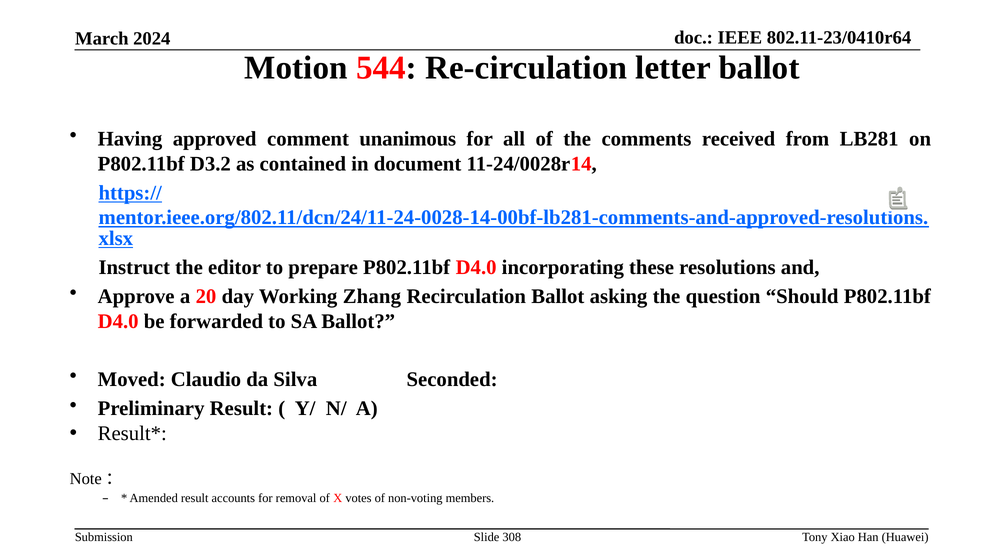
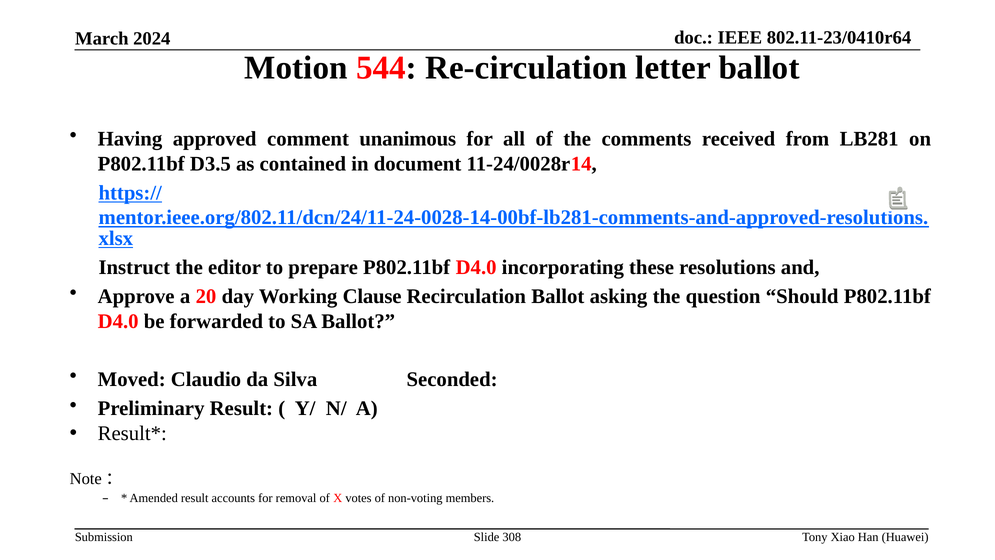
D3.2: D3.2 -> D3.5
Zhang: Zhang -> Clause
